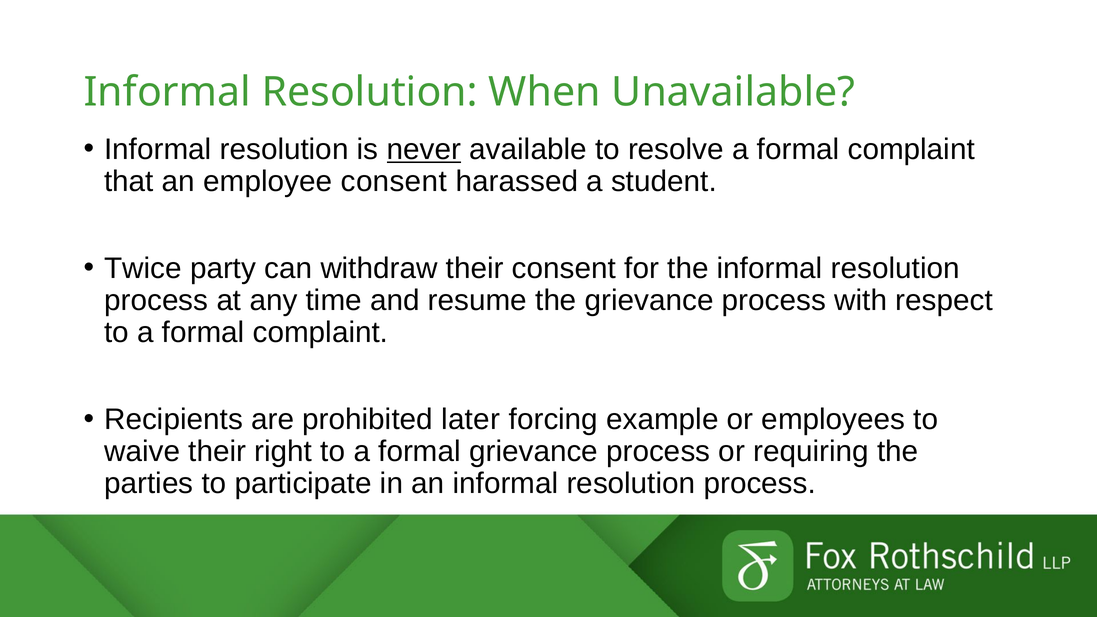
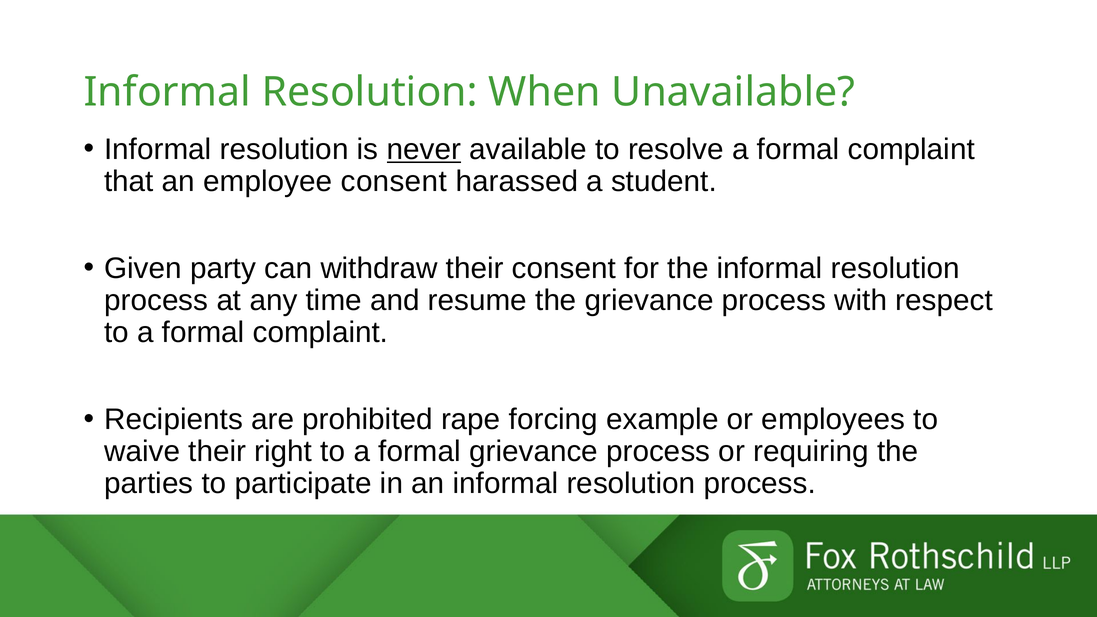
Twice: Twice -> Given
later: later -> rape
